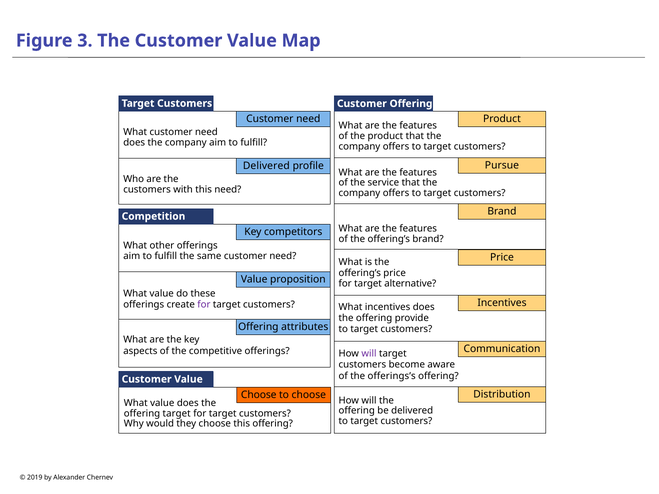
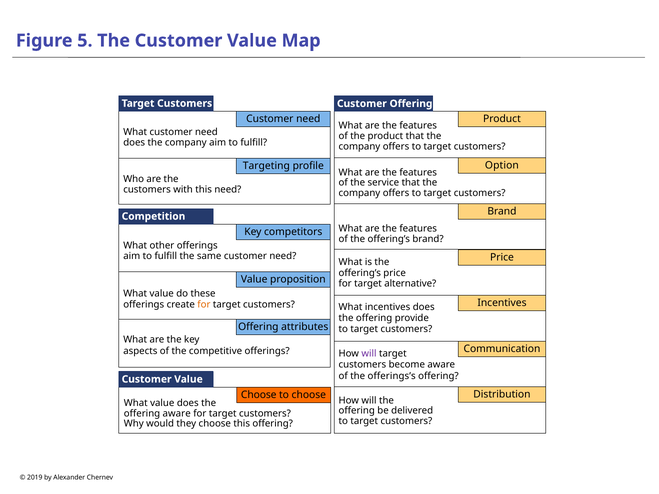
3: 3 -> 5
Pursue: Pursue -> Option
Delivered at (266, 166): Delivered -> Targeting
for at (204, 305) colour: purple -> orange
offering target: target -> aware
